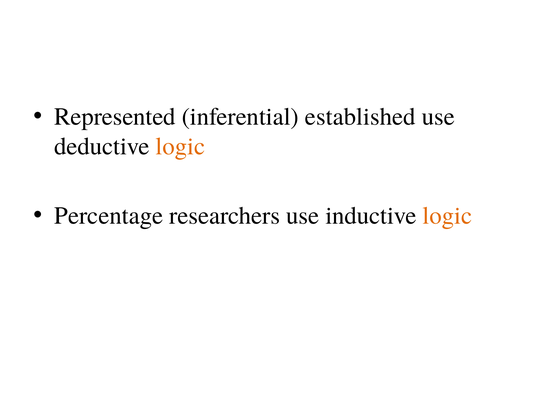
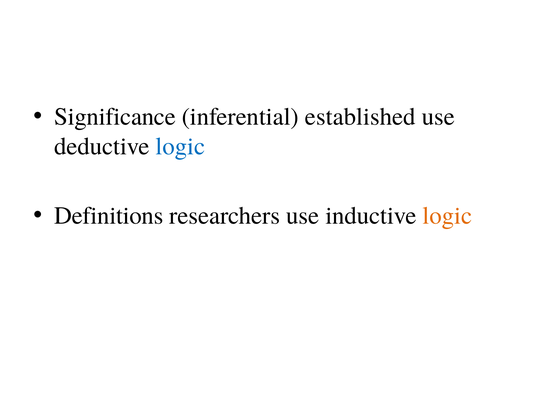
Represented: Represented -> Significance
logic at (180, 146) colour: orange -> blue
Percentage: Percentage -> Definitions
